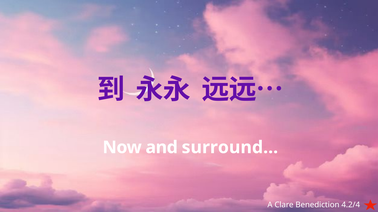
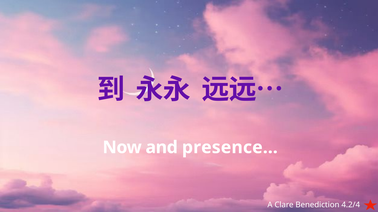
surround…: surround… -> presence…
